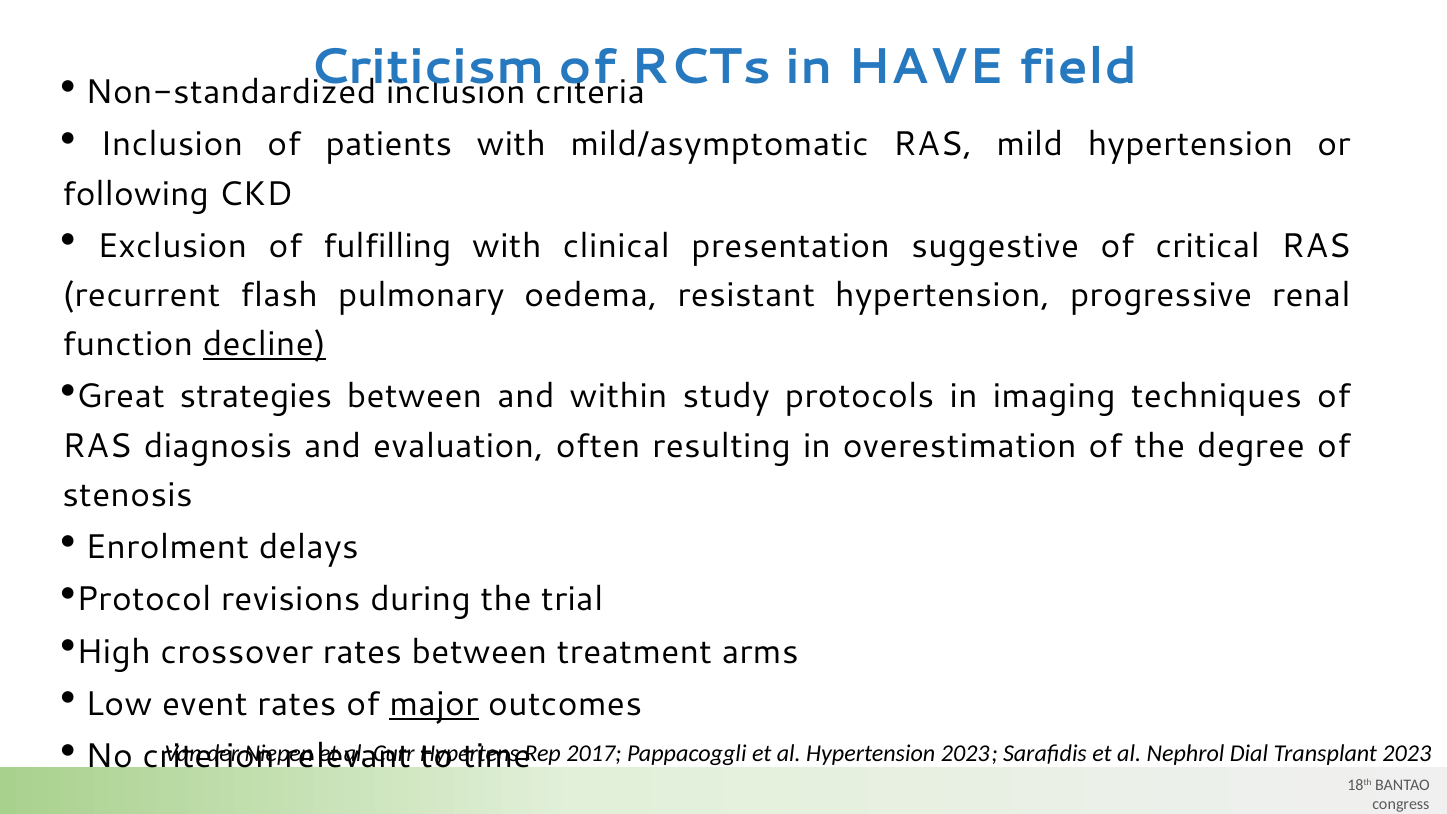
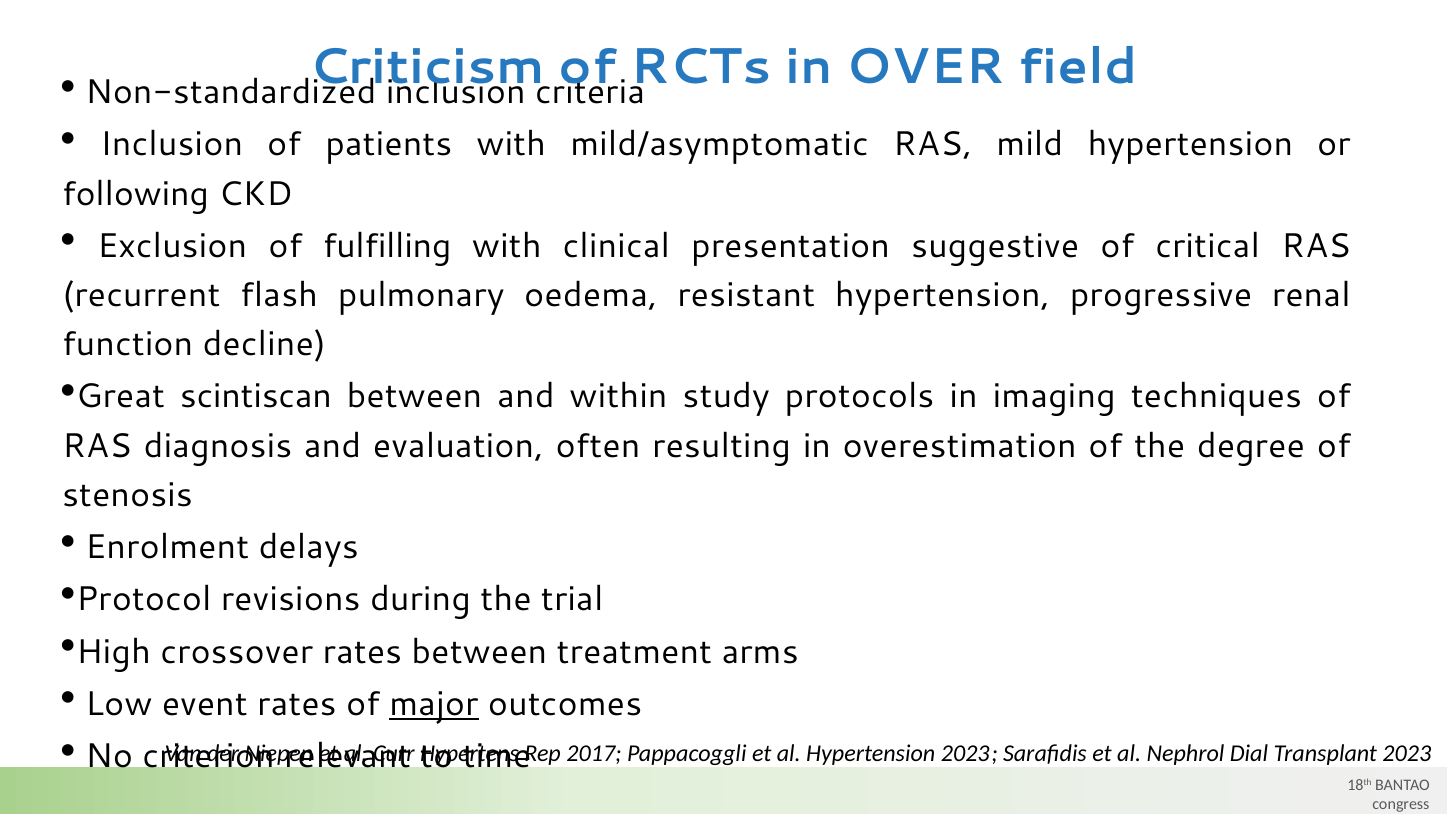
HAVE: HAVE -> OVER
decline underline: present -> none
strategies: strategies -> scintiscan
